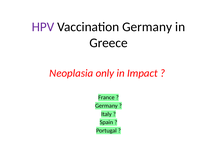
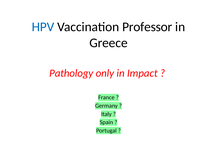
HPV colour: purple -> blue
Vaccination Germany: Germany -> Professor
Neoplasia: Neoplasia -> Pathology
